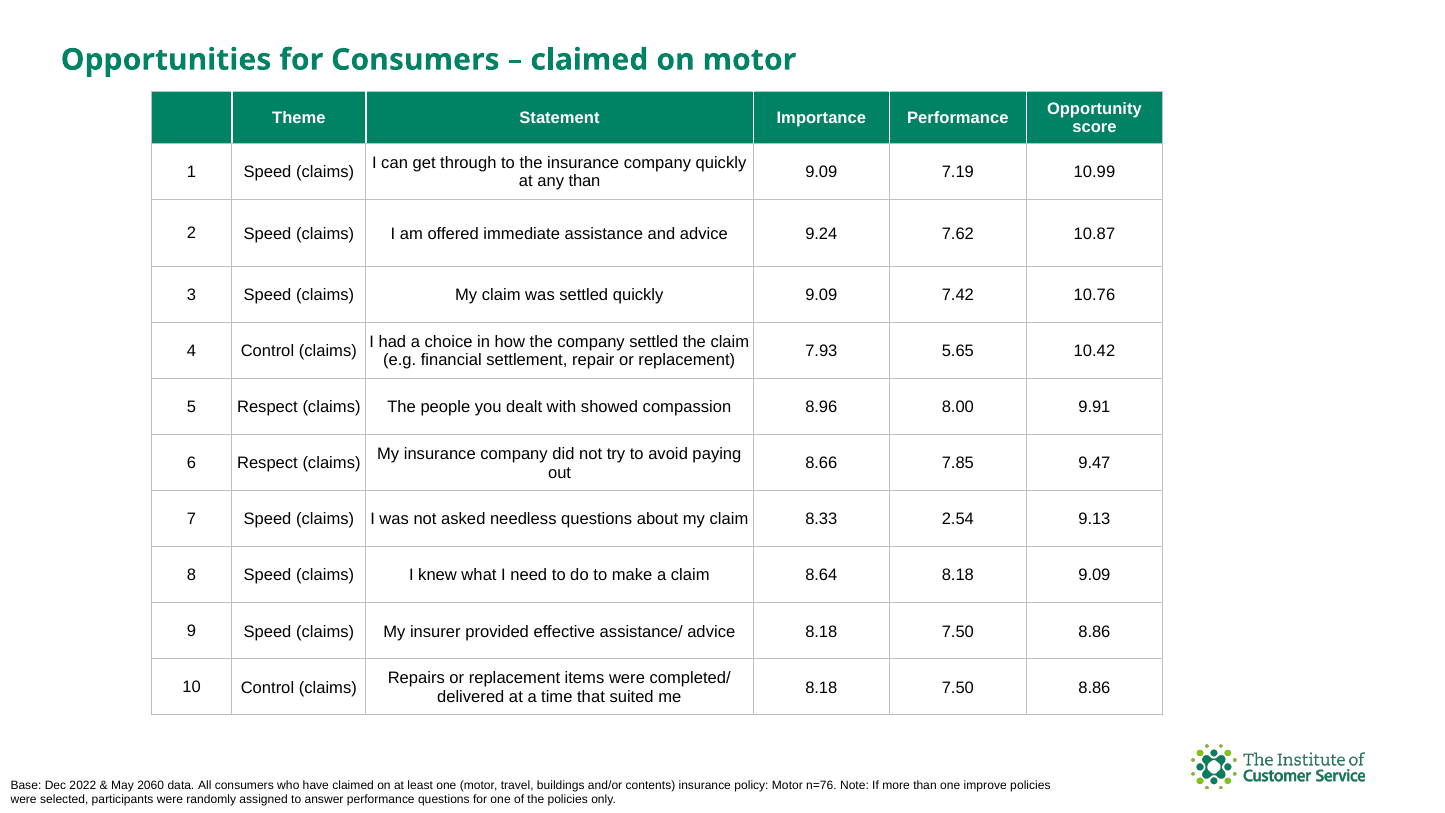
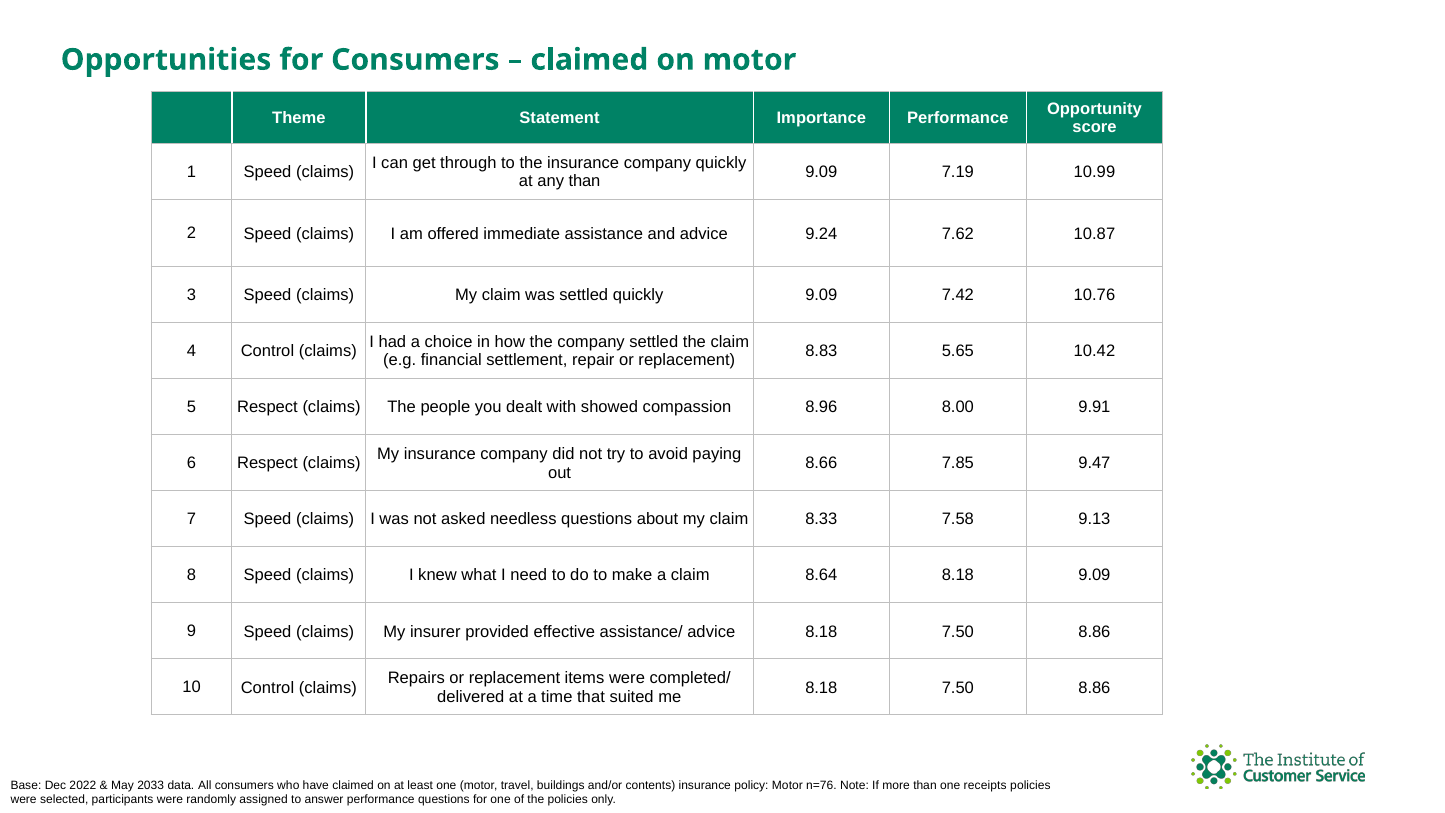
7.93: 7.93 -> 8.83
2.54: 2.54 -> 7.58
2060: 2060 -> 2033
improve: improve -> receipts
